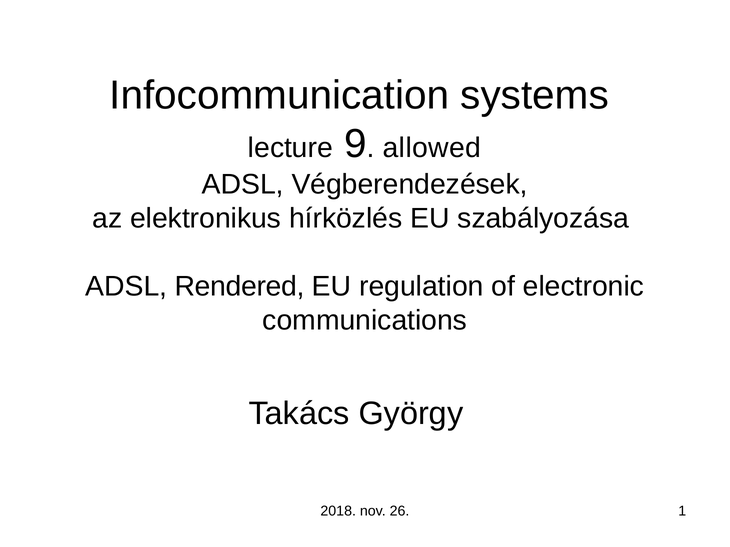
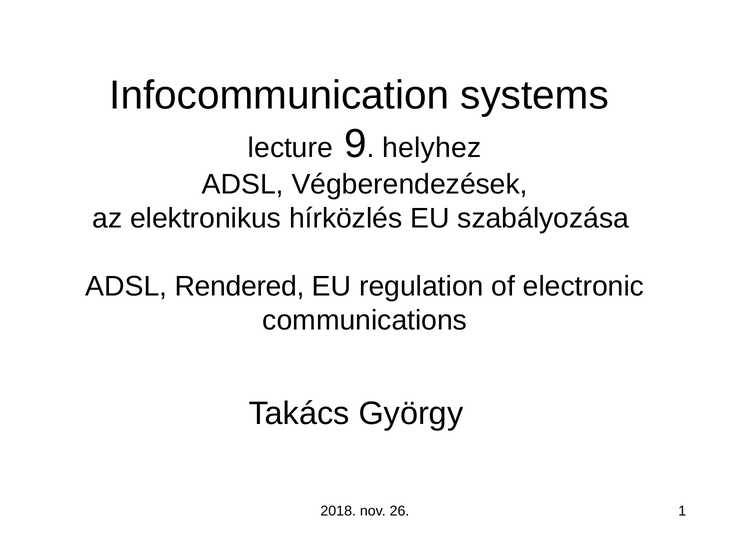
allowed: allowed -> helyhez
